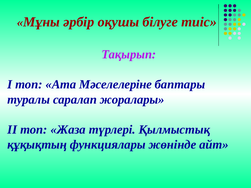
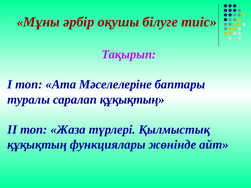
саралап жоралары: жоралары -> құқықтың
